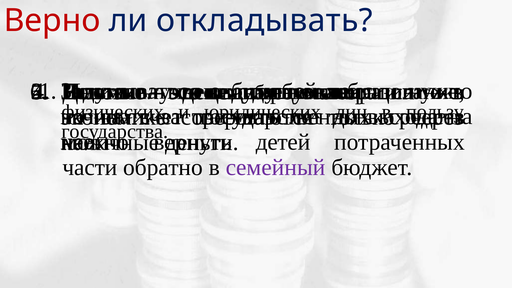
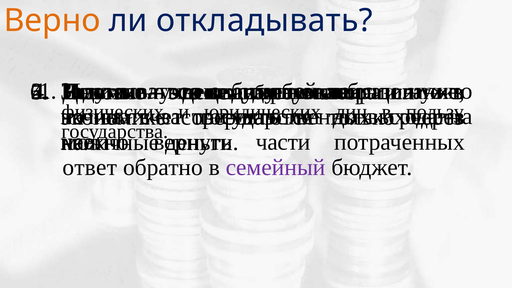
Верно colour: red -> orange
детей: детей -> части
части: части -> ответ
